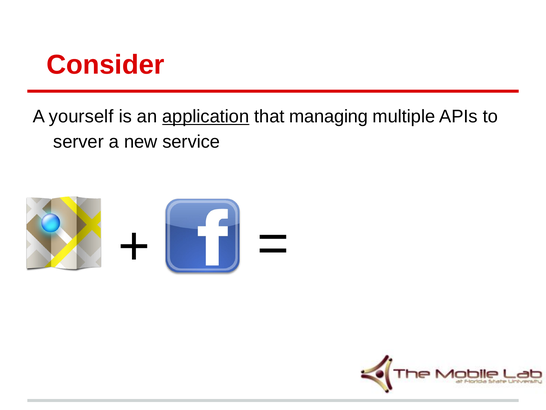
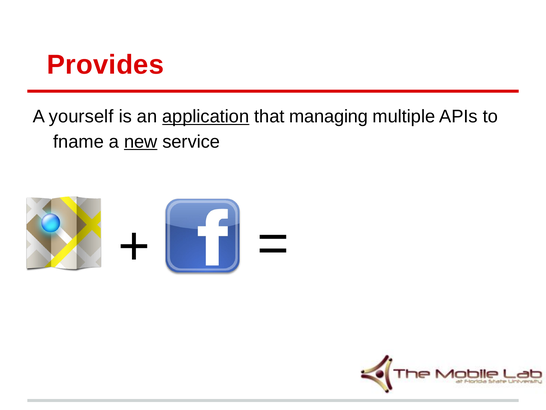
Consider: Consider -> Provides
server: server -> fname
new underline: none -> present
